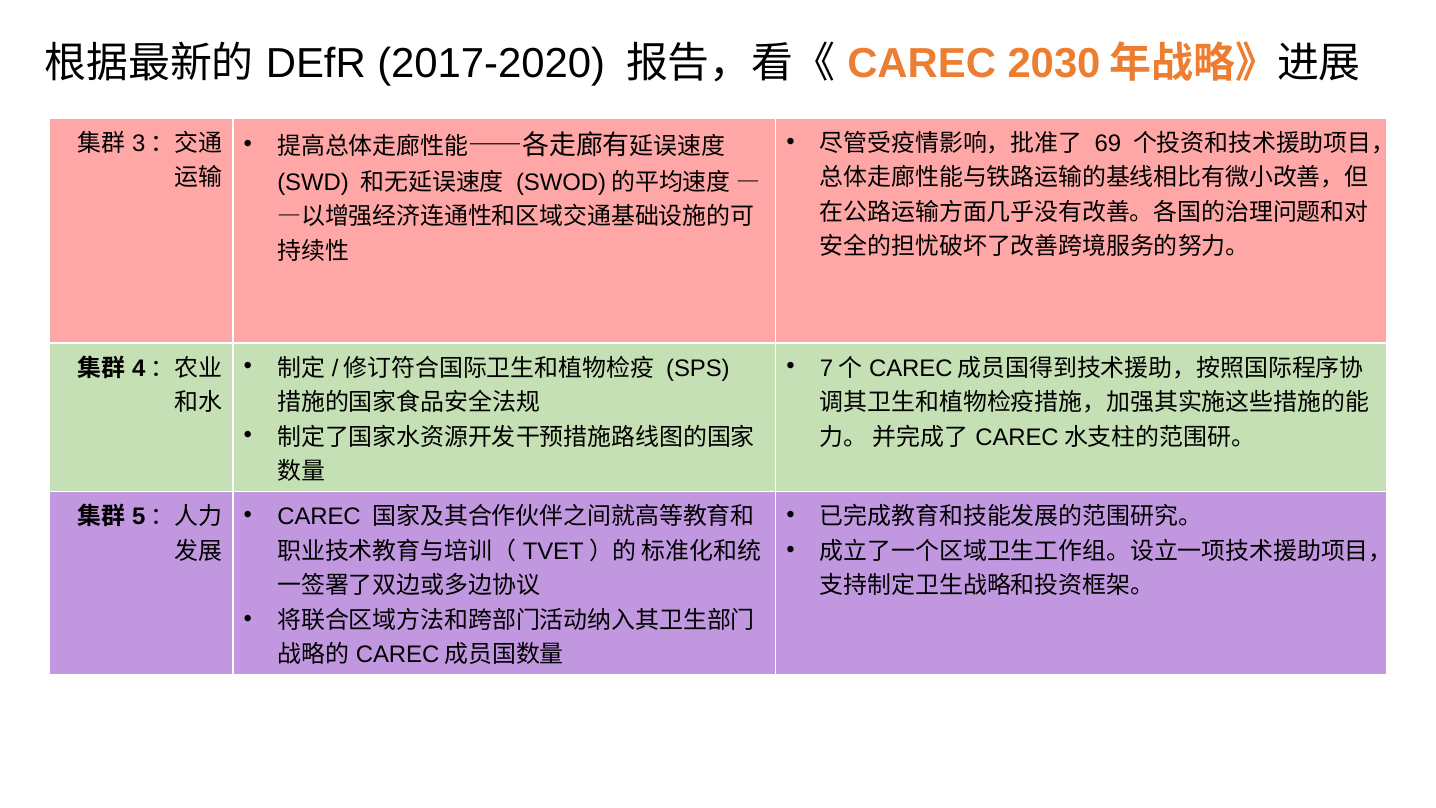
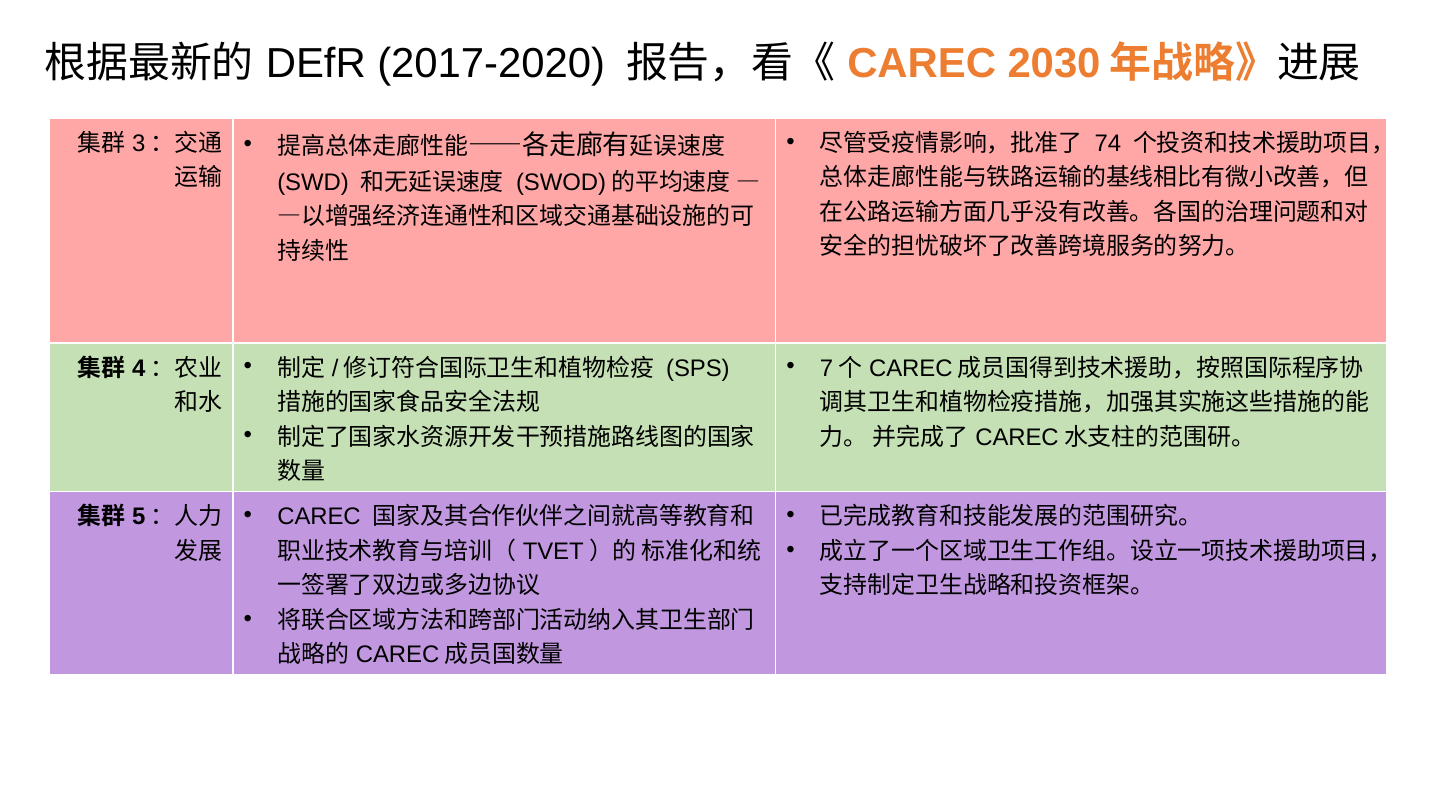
69: 69 -> 74
